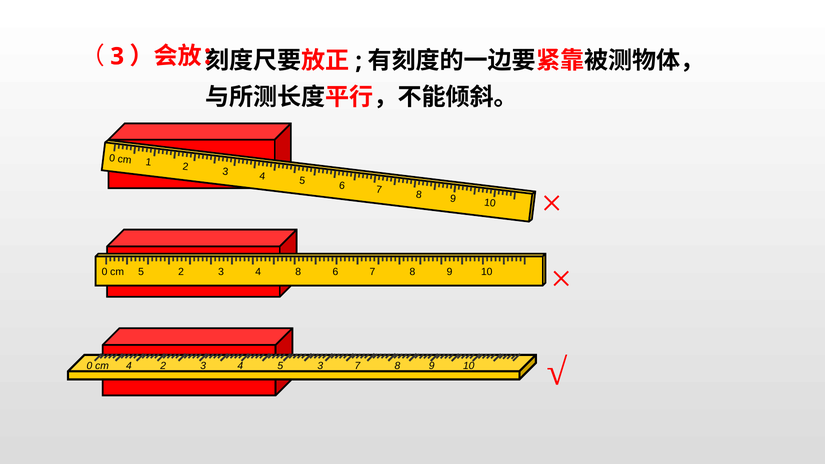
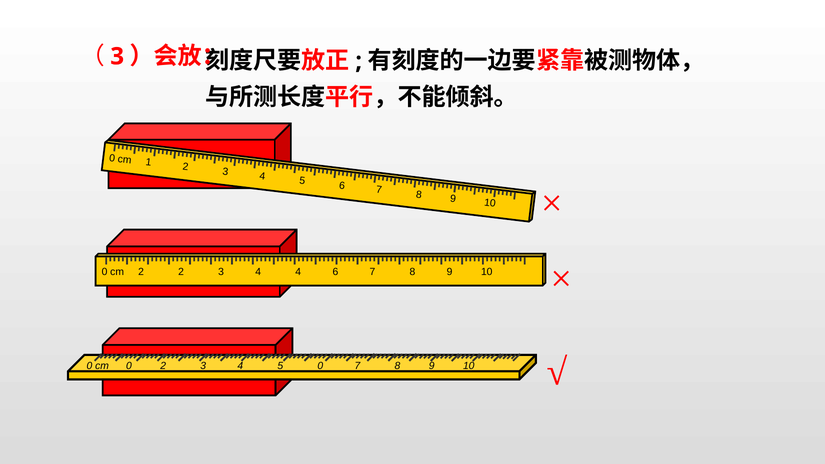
cm 5: 5 -> 2
4 8: 8 -> 4
cm 4: 4 -> 0
5 3: 3 -> 0
